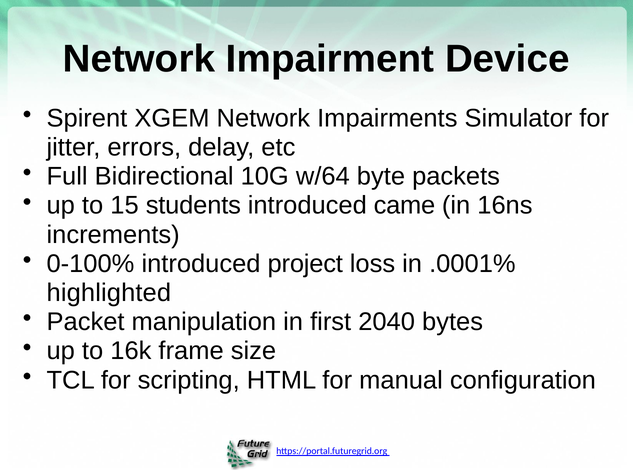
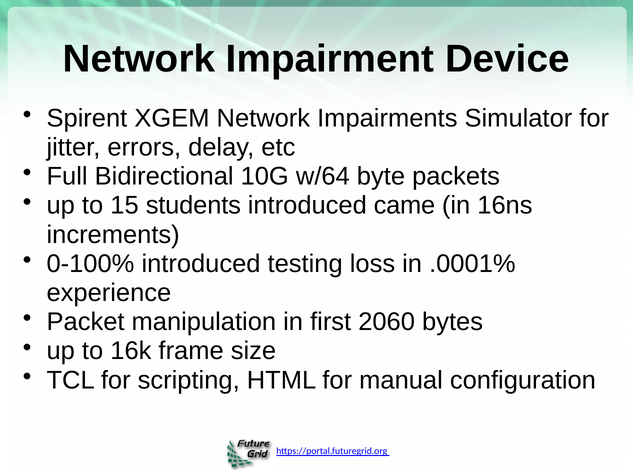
project: project -> testing
highlighted: highlighted -> experience
2040: 2040 -> 2060
